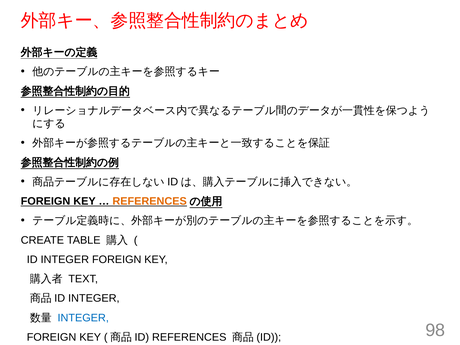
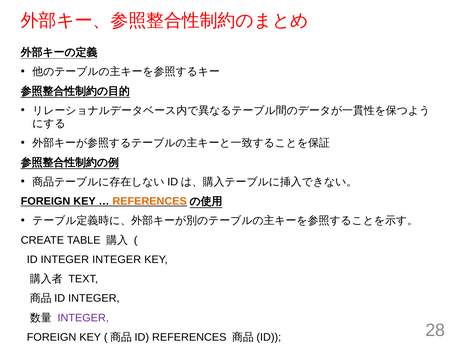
ID INTEGER FOREIGN: FOREIGN -> INTEGER
INTEGER at (83, 318) colour: blue -> purple
98: 98 -> 28
